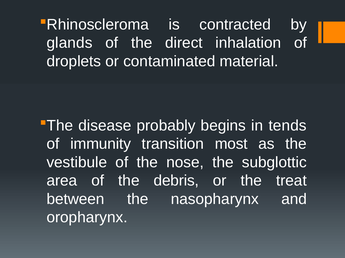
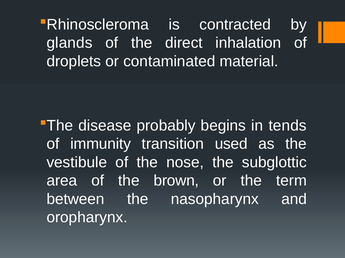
most: most -> used
debris: debris -> brown
treat: treat -> term
